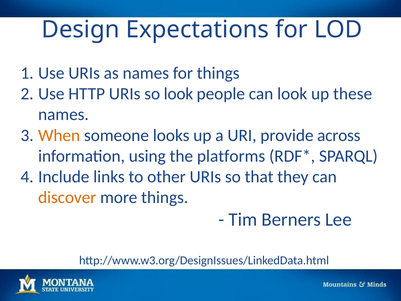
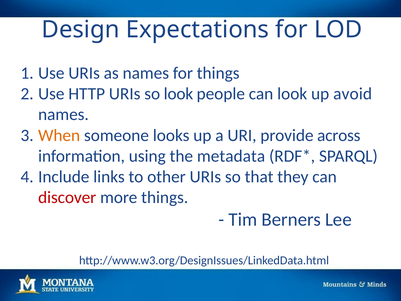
these: these -> avoid
platforms: platforms -> metadata
discover colour: orange -> red
